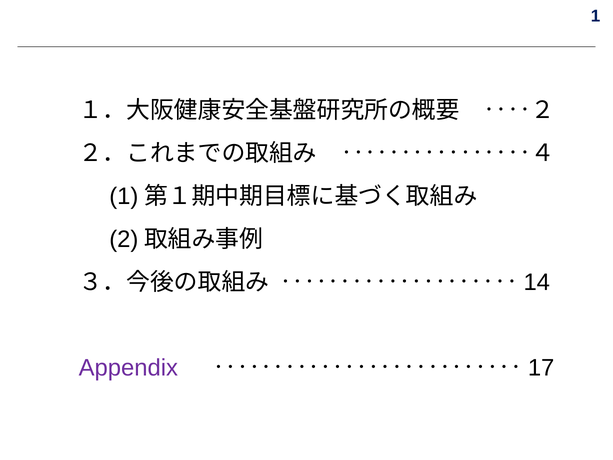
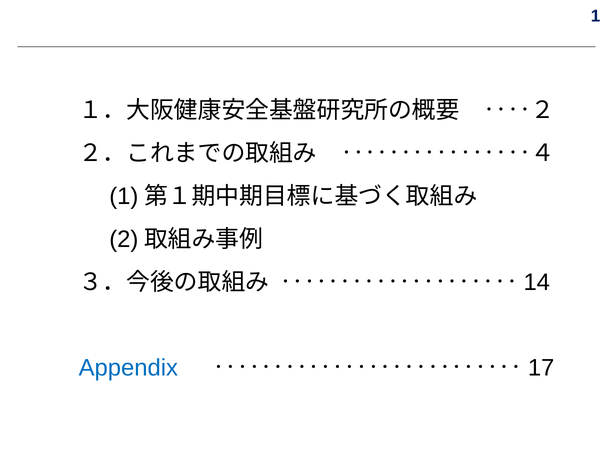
Appendix colour: purple -> blue
